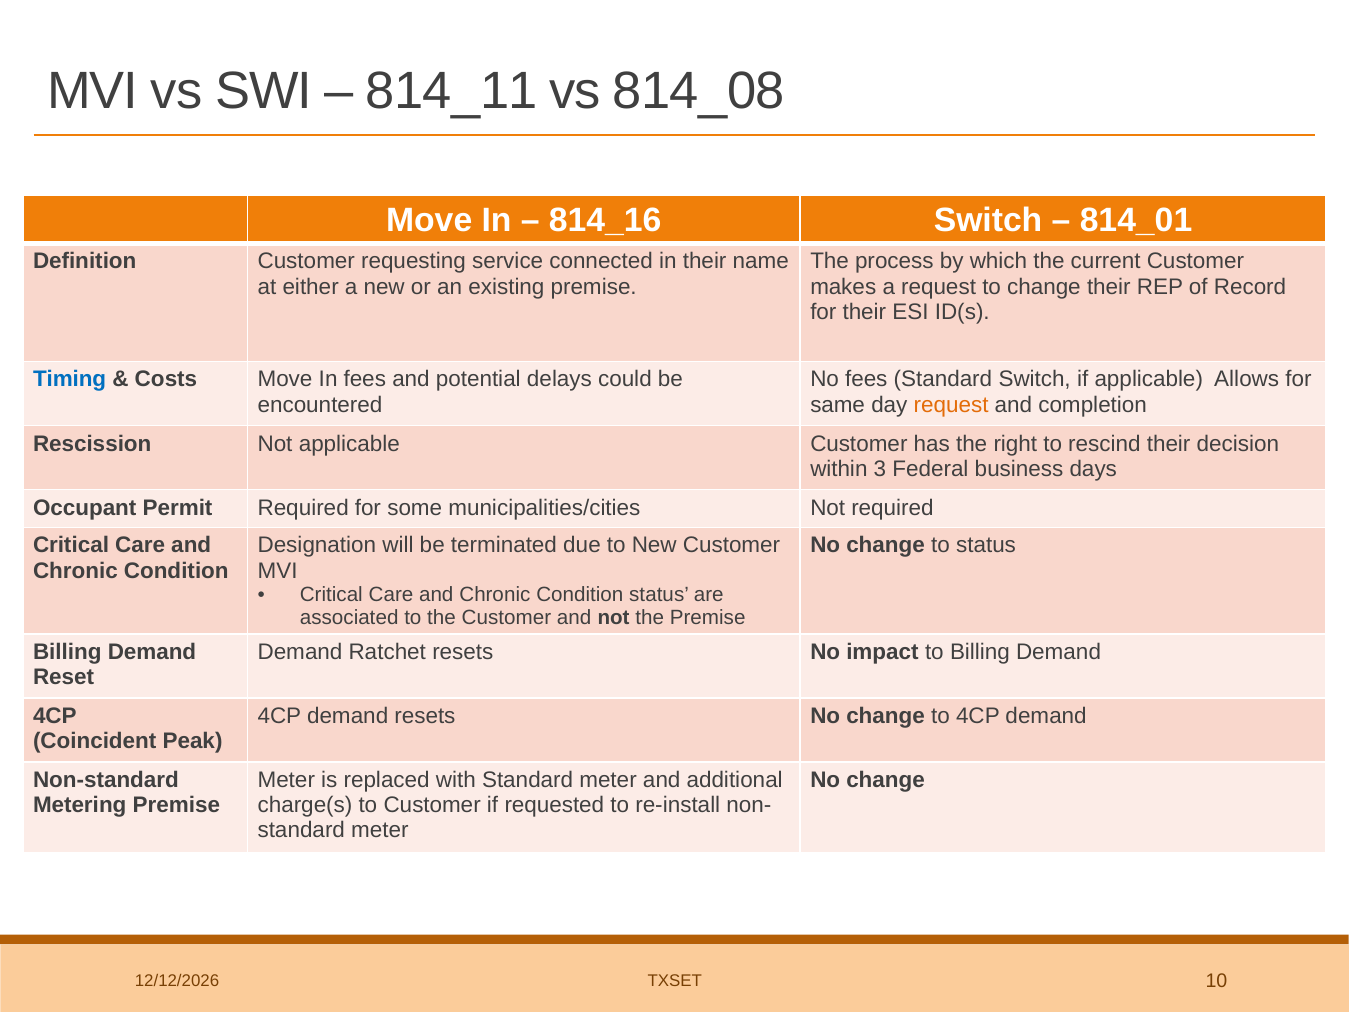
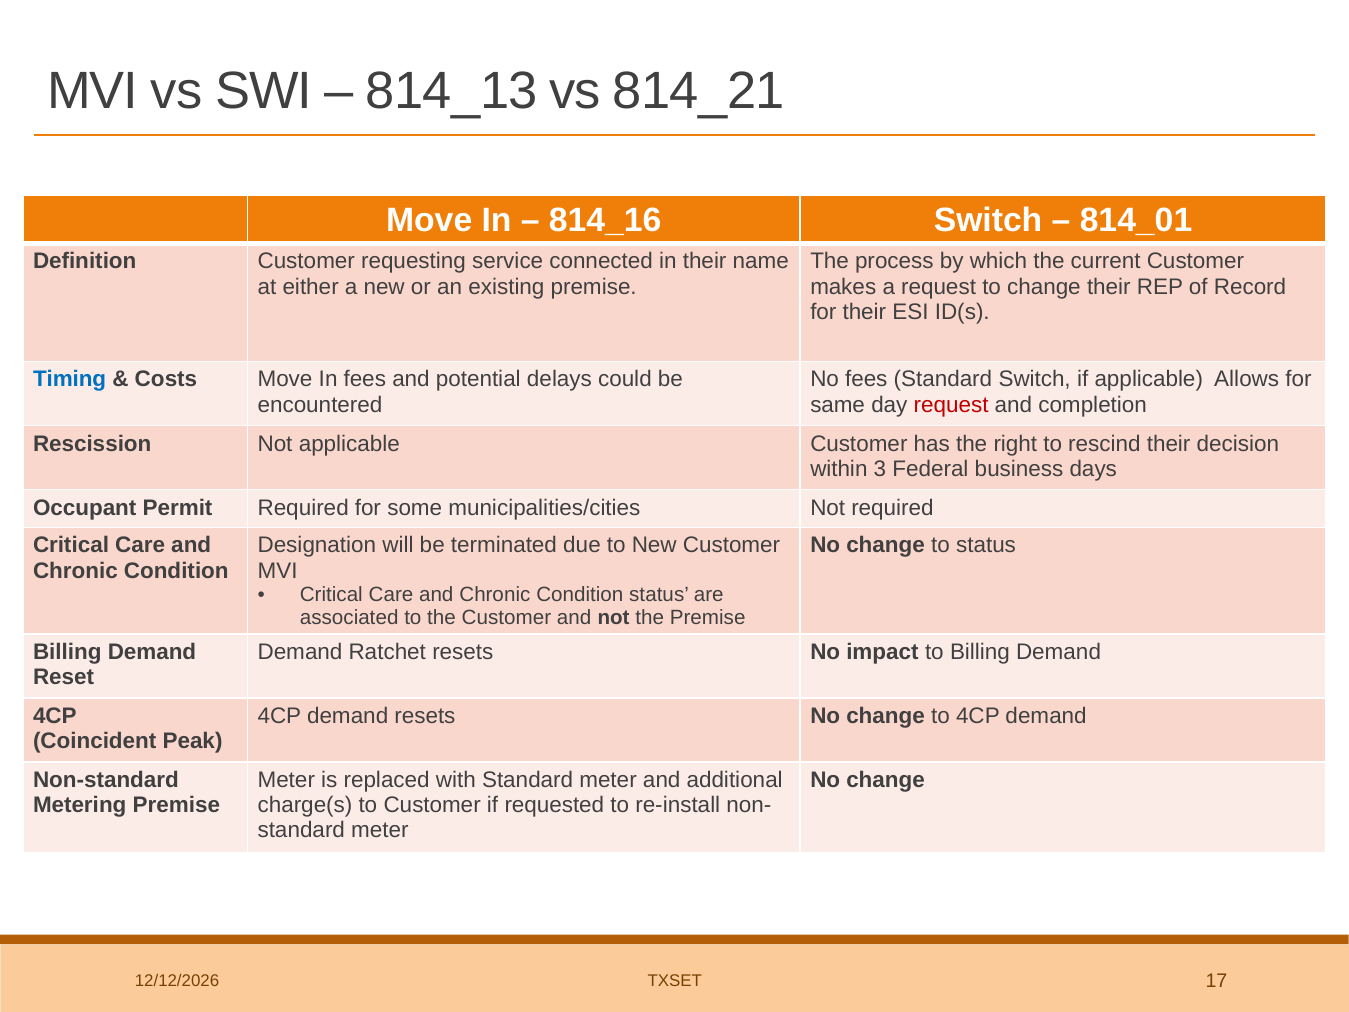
814_11: 814_11 -> 814_13
814_08: 814_08 -> 814_21
request at (951, 405) colour: orange -> red
10: 10 -> 17
